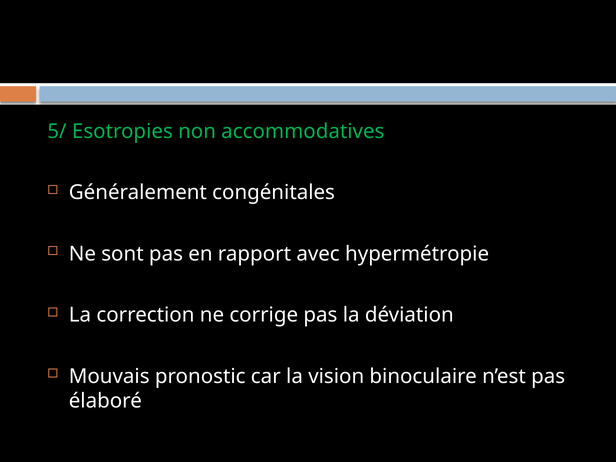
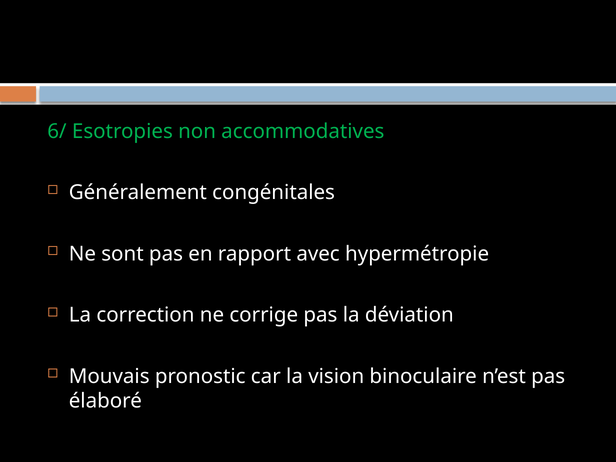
5/: 5/ -> 6/
